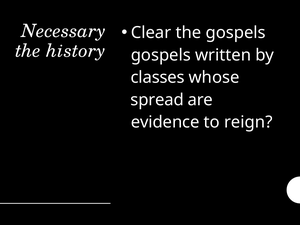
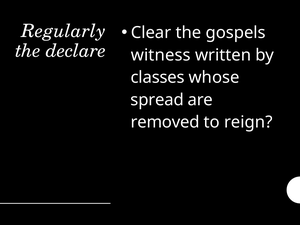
Necessary: Necessary -> Regularly
history: history -> declare
gospels at (161, 55): gospels -> witness
evidence: evidence -> removed
